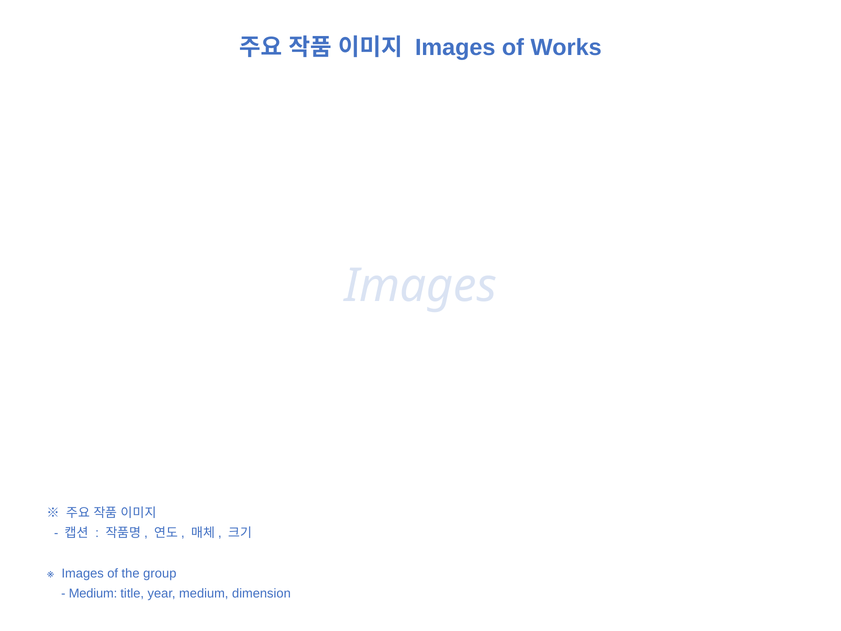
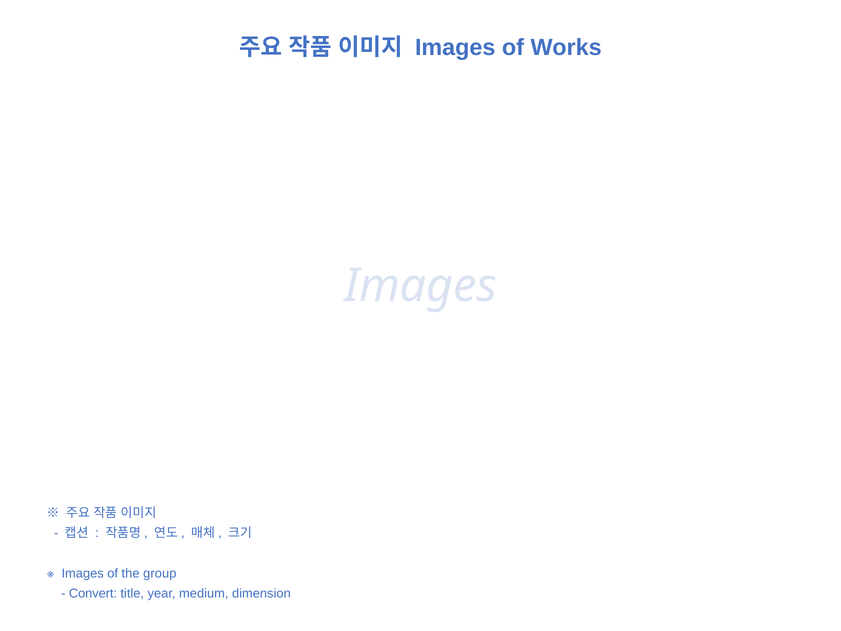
Medium at (93, 593): Medium -> Convert
